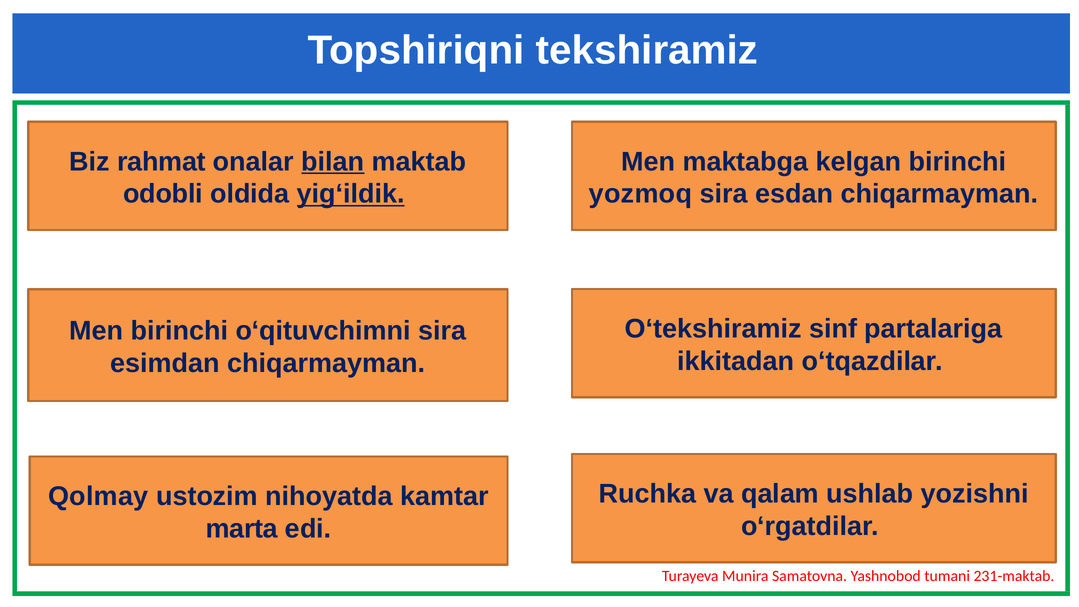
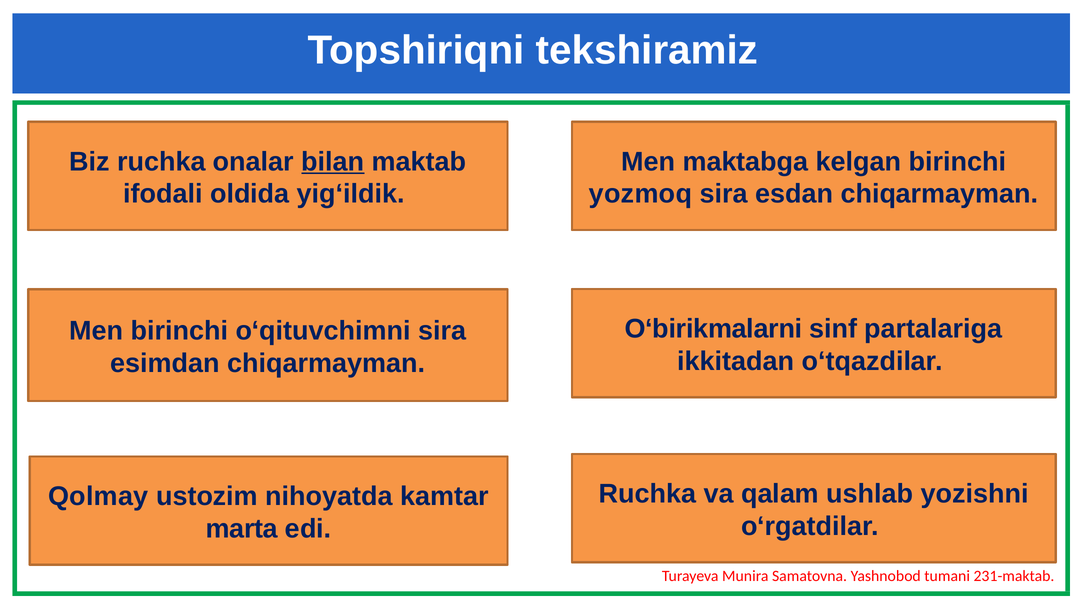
Biz rahmat: rahmat -> ruchka
odobli: odobli -> ifodali
yig‘ildik underline: present -> none
O‘tekshiramiz: O‘tekshiramiz -> O‘birikmalarni
